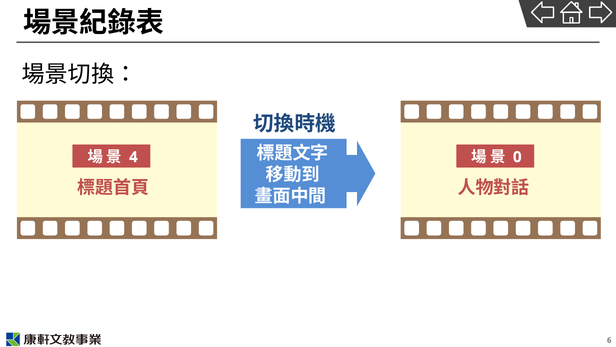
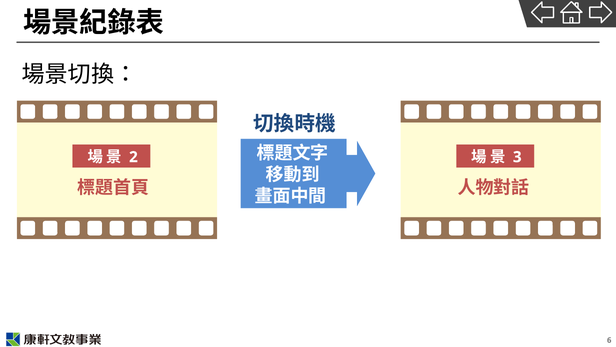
4: 4 -> 2
0: 0 -> 3
